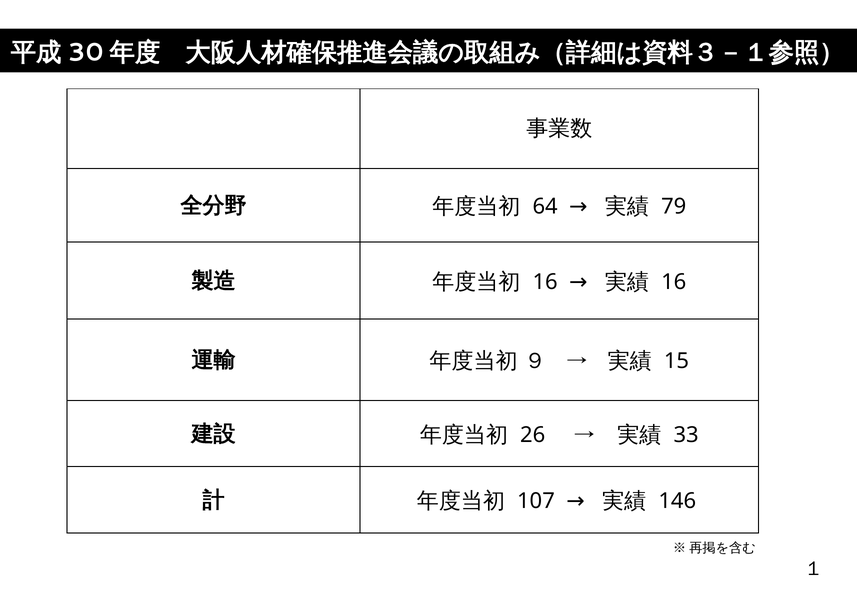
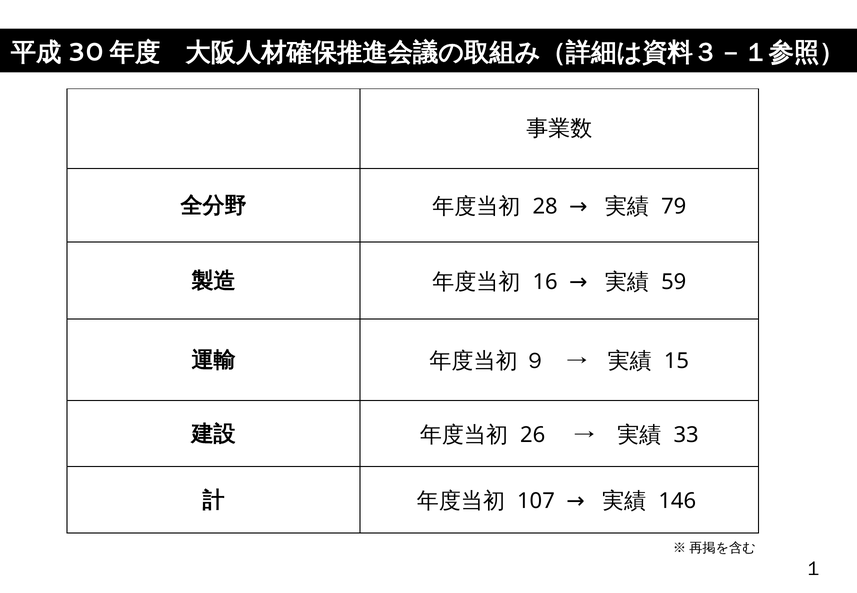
64: 64 -> 28
16 at (674, 282): 16 -> 59
